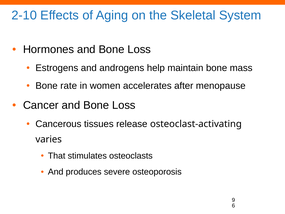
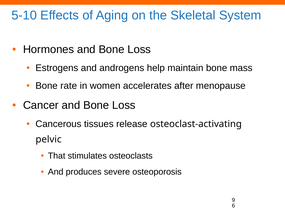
2-10: 2-10 -> 5-10
varies: varies -> pelvic
